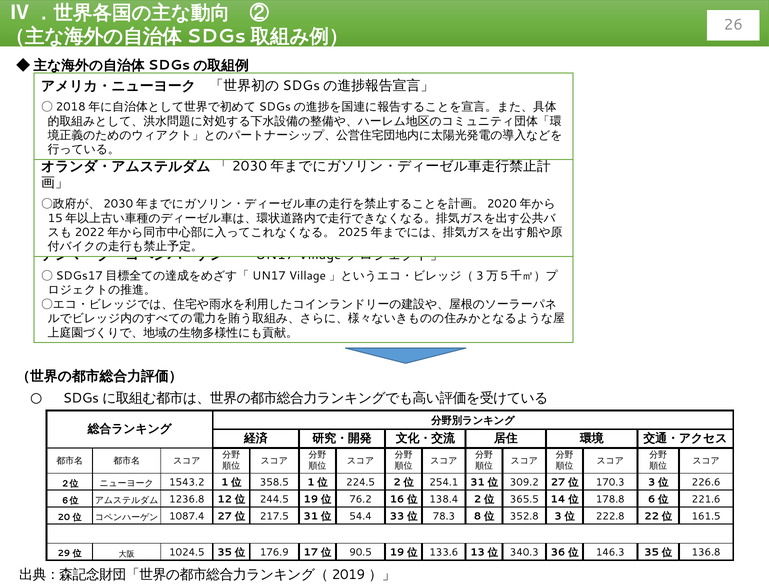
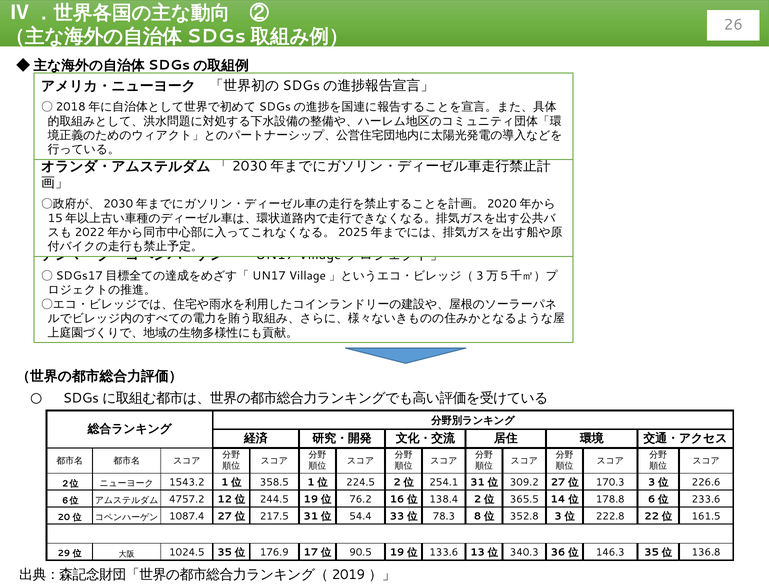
1236.8: 1236.8 -> 4757.2
221.6: 221.6 -> 233.6
